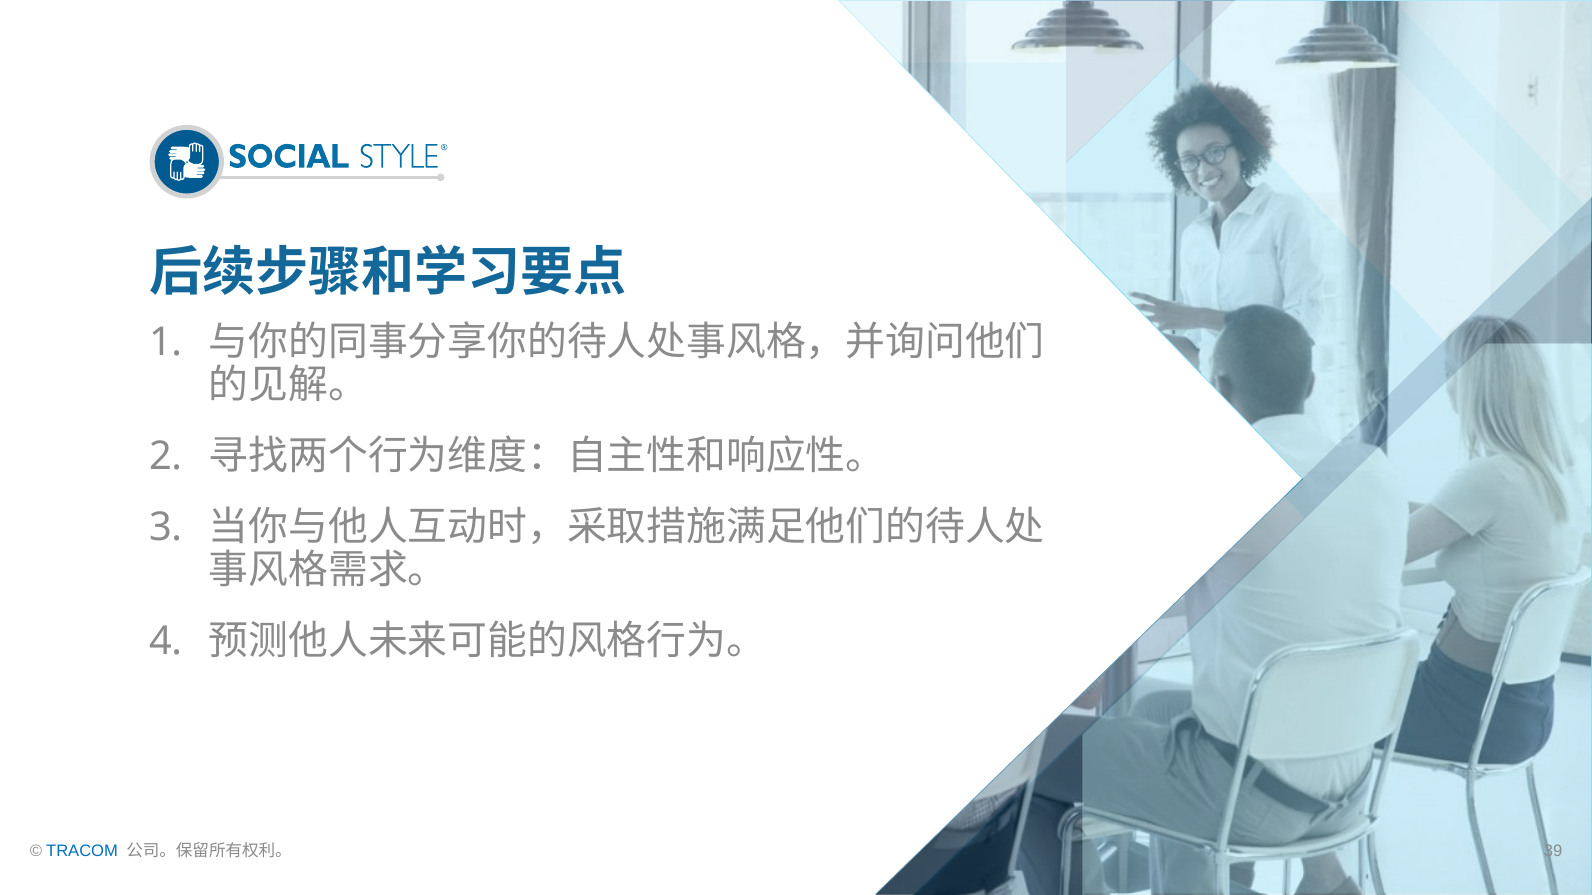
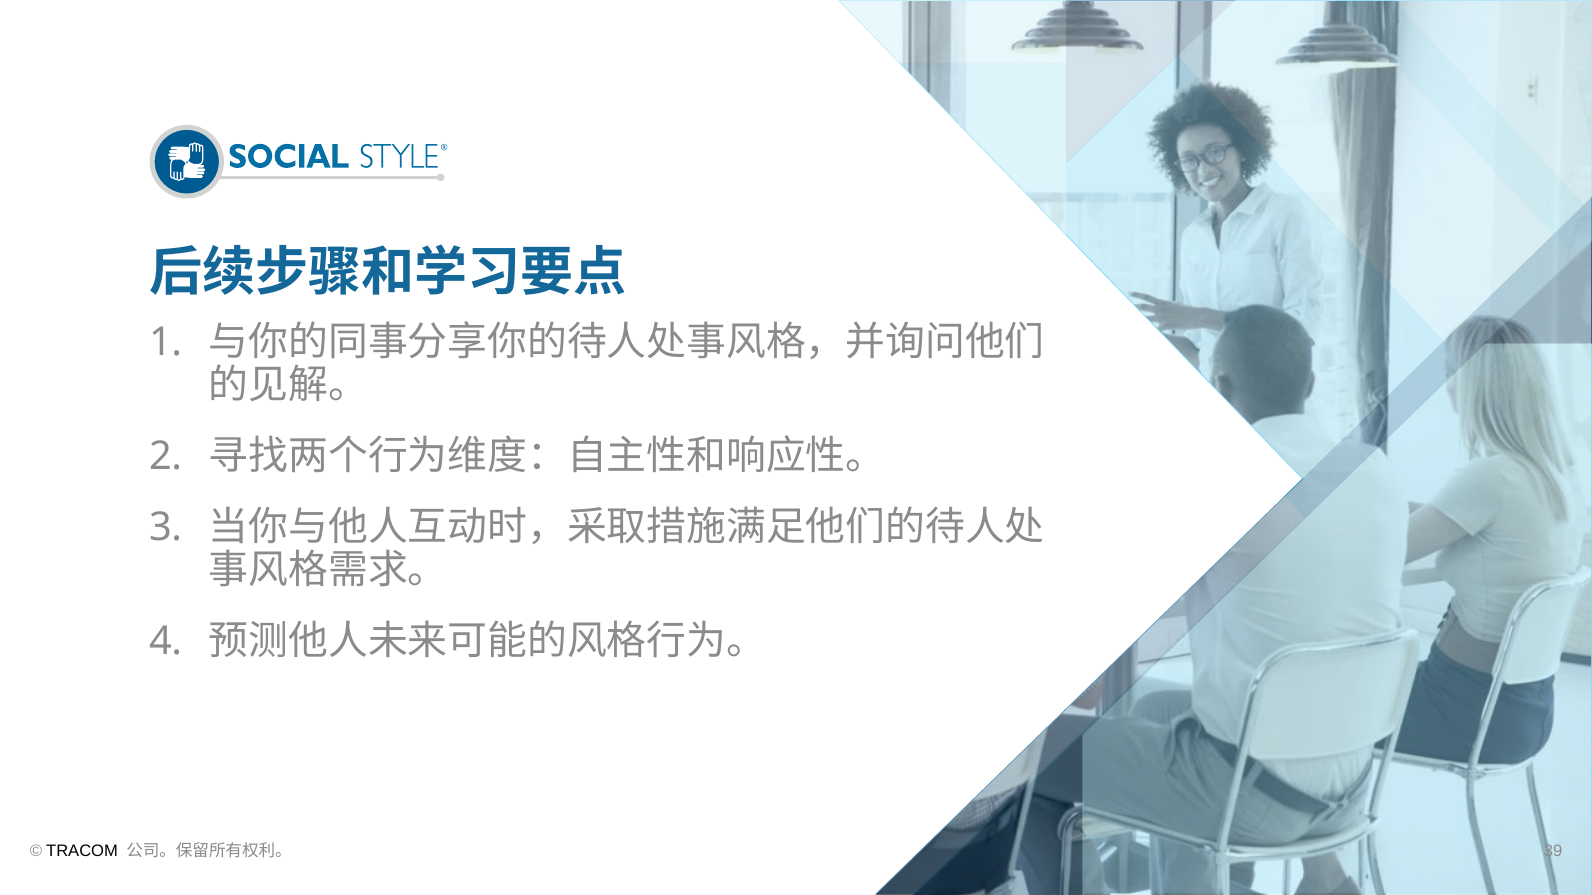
TRACOM colour: blue -> black
